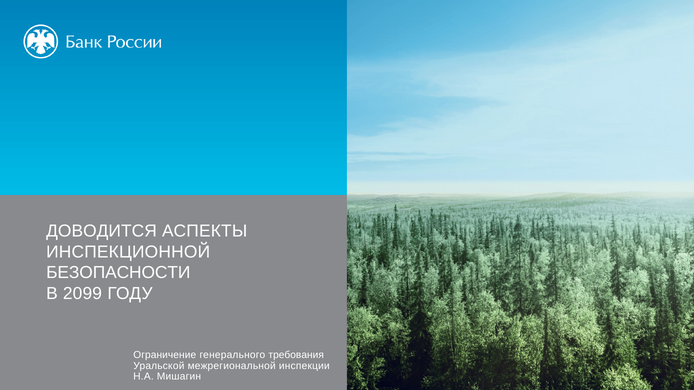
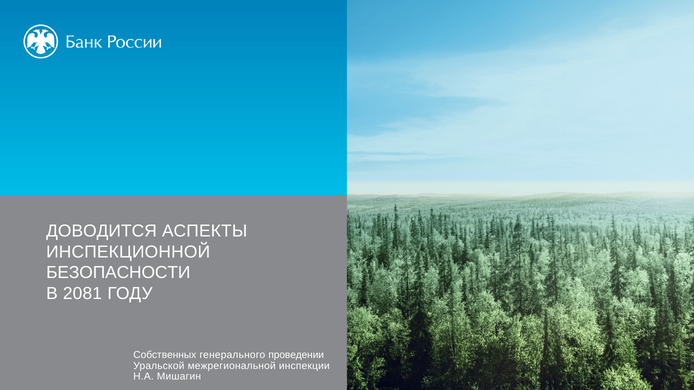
2099: 2099 -> 2081
Ограничение: Ограничение -> Собственных
требования: требования -> проведении
